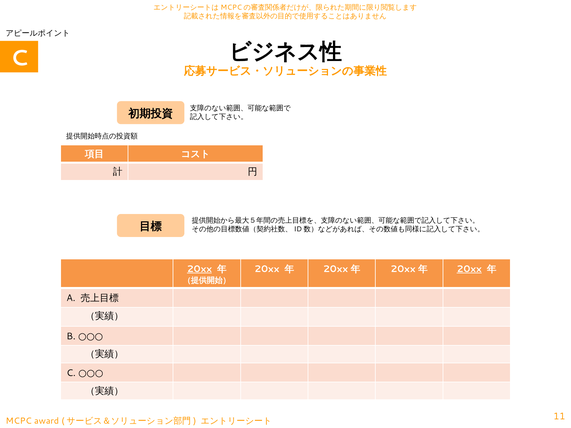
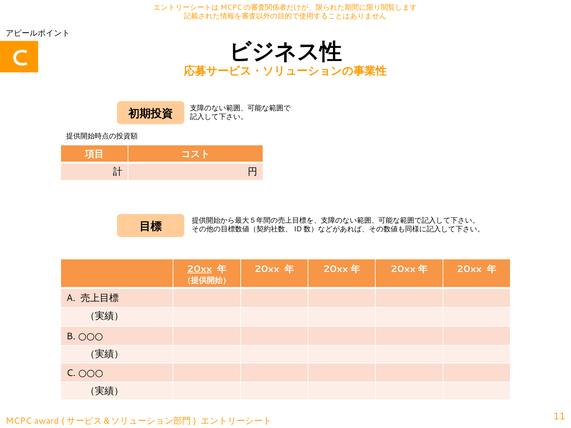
20xx at (469, 269) underline: present -> none
